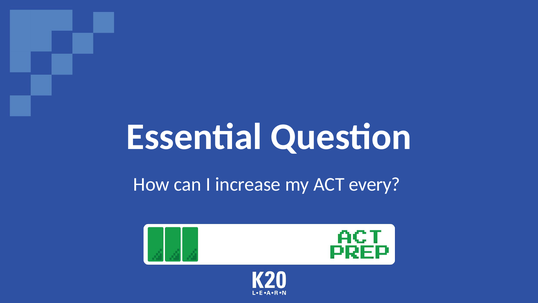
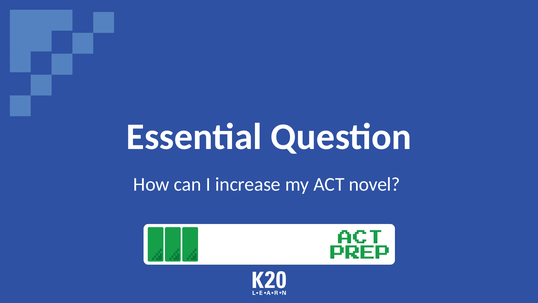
every: every -> novel
